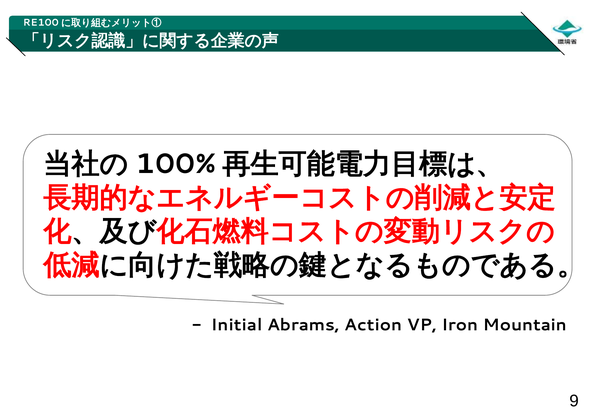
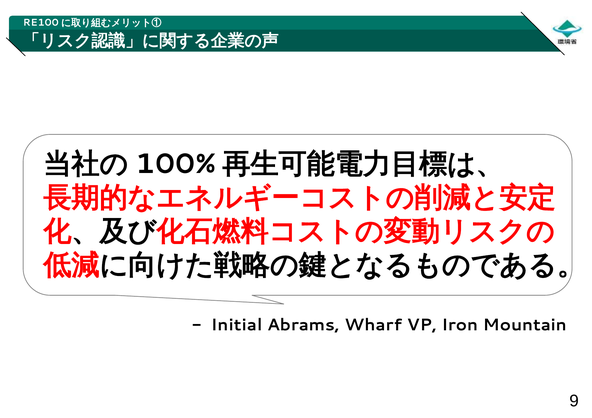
Action: Action -> Wharf
